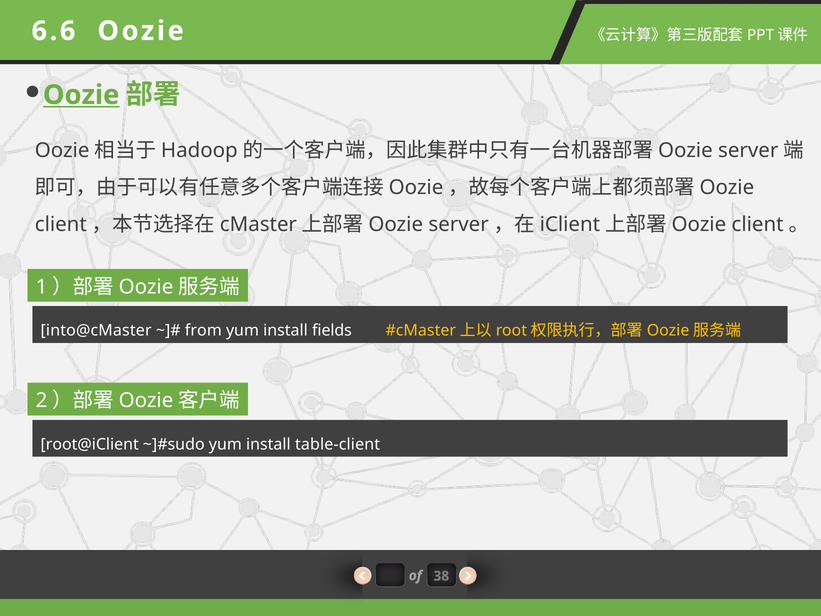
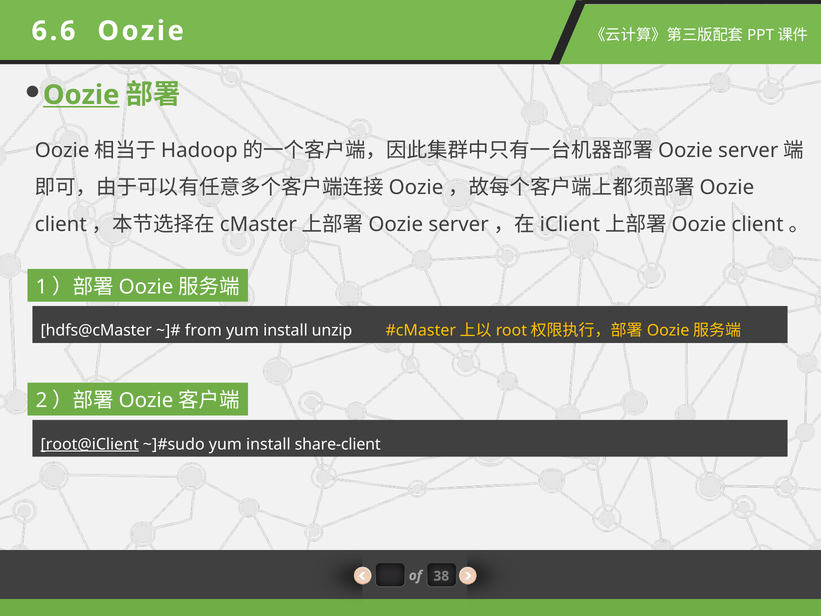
into@cMaster: into@cMaster -> hdfs@cMaster
fields: fields -> unzip
root@iClient underline: none -> present
table-client: table-client -> share-client
